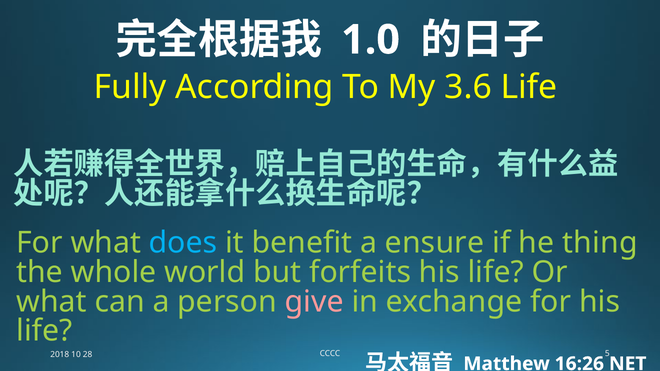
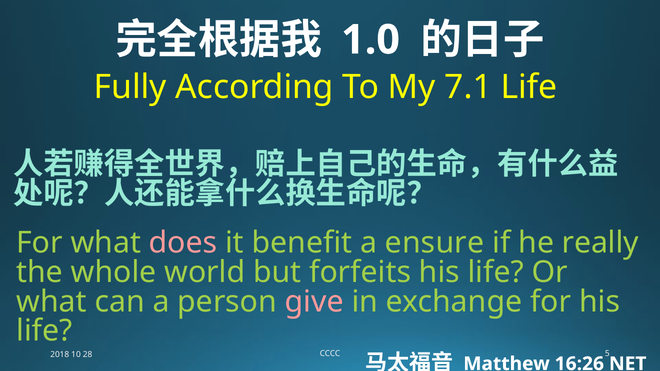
3.6: 3.6 -> 7.1
does colour: light blue -> pink
thing: thing -> really
